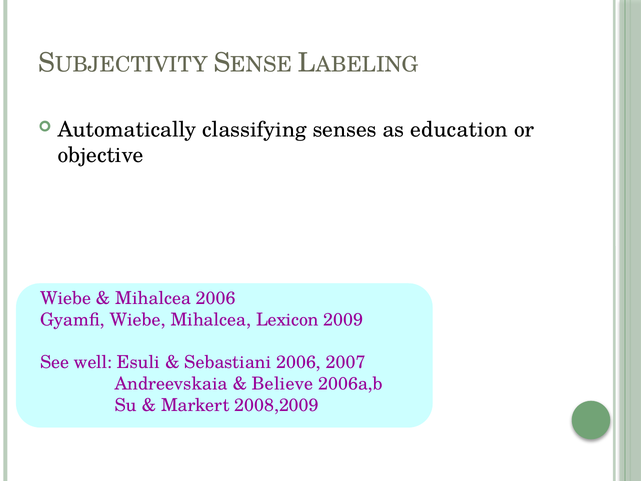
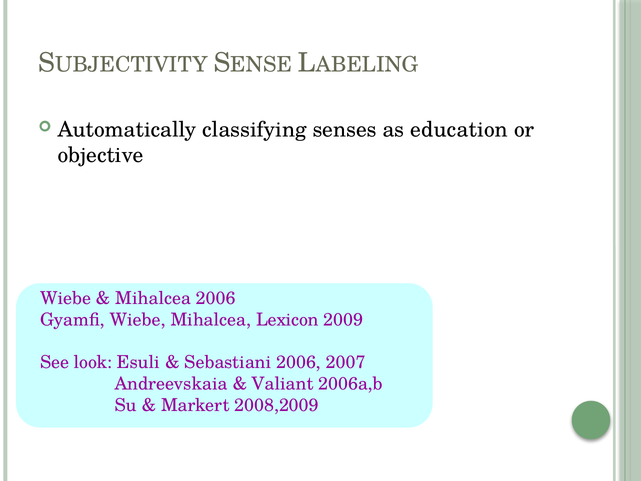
well: well -> look
Believe: Believe -> Valiant
